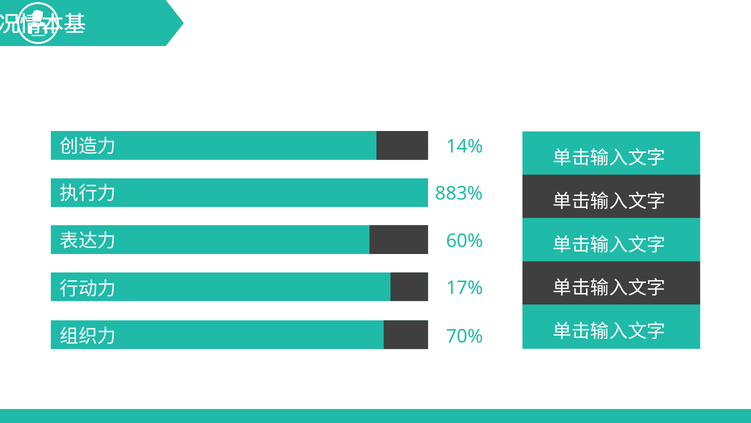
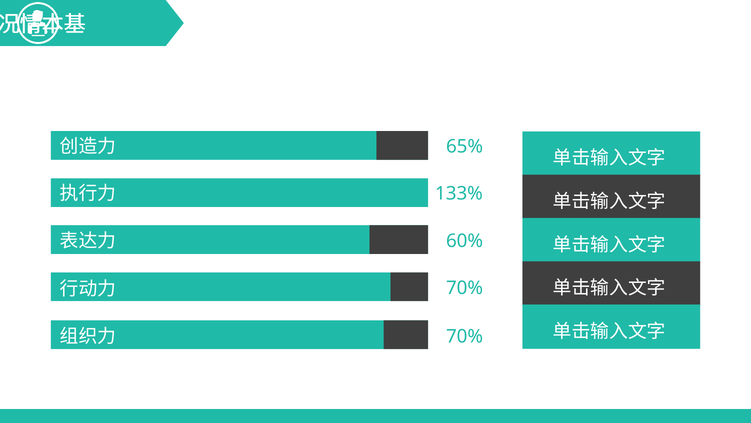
14%: 14% -> 65%
883%: 883% -> 133%
17% at (465, 288): 17% -> 70%
